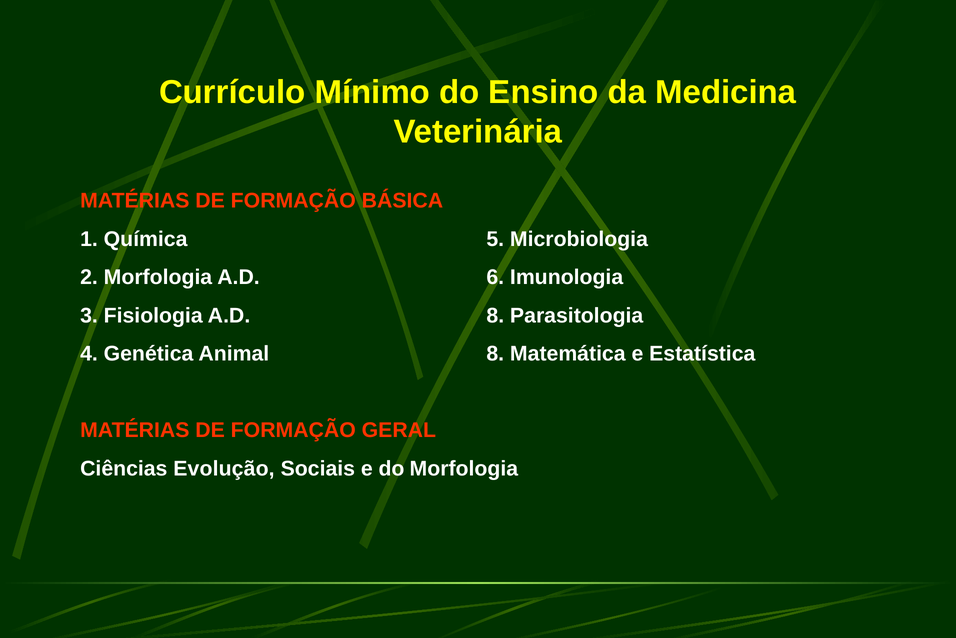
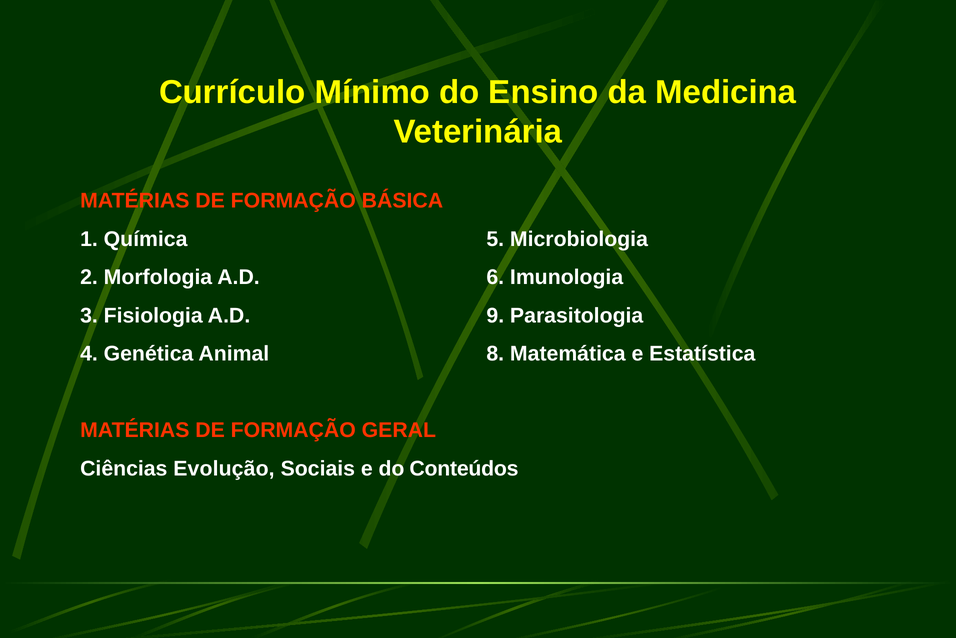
A.D 8: 8 -> 9
do Morfologia: Morfologia -> Conteúdos
